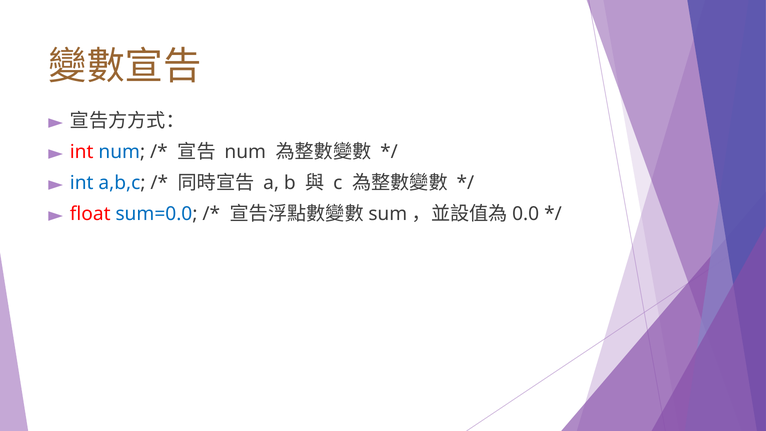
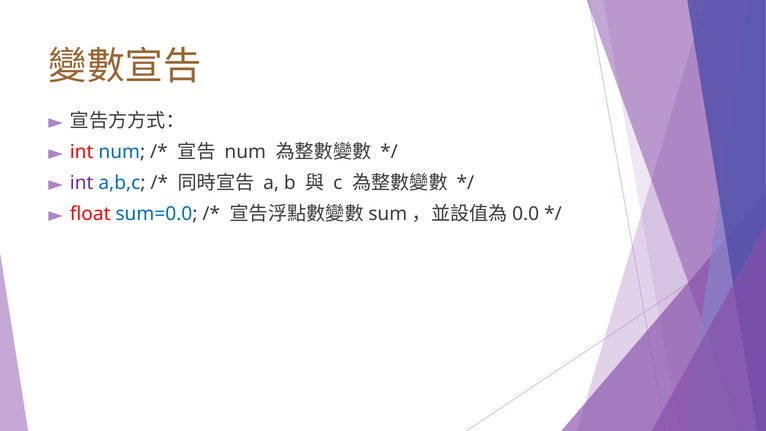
int at (82, 183) colour: blue -> purple
